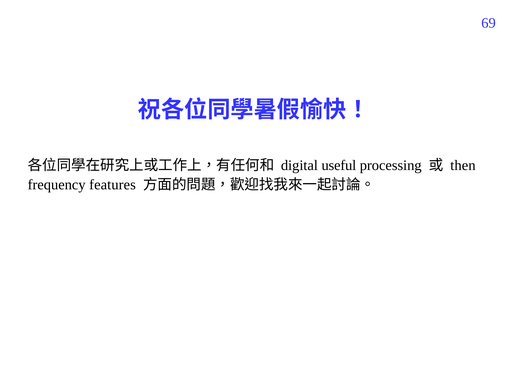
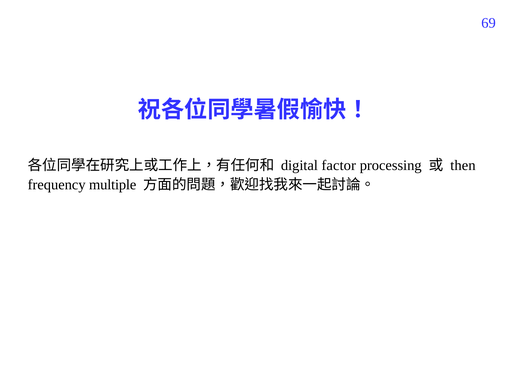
useful: useful -> factor
features: features -> multiple
